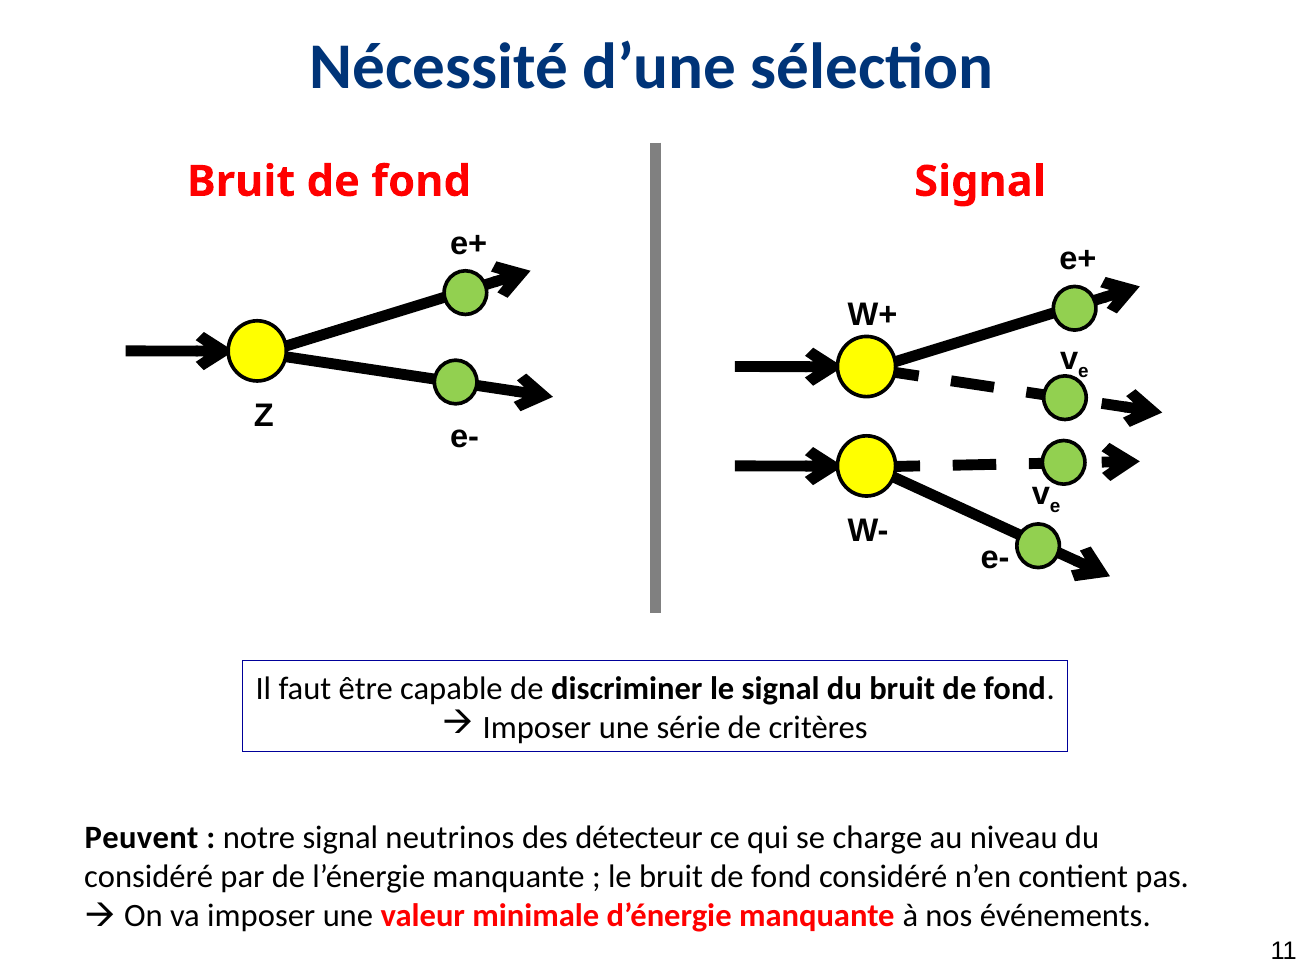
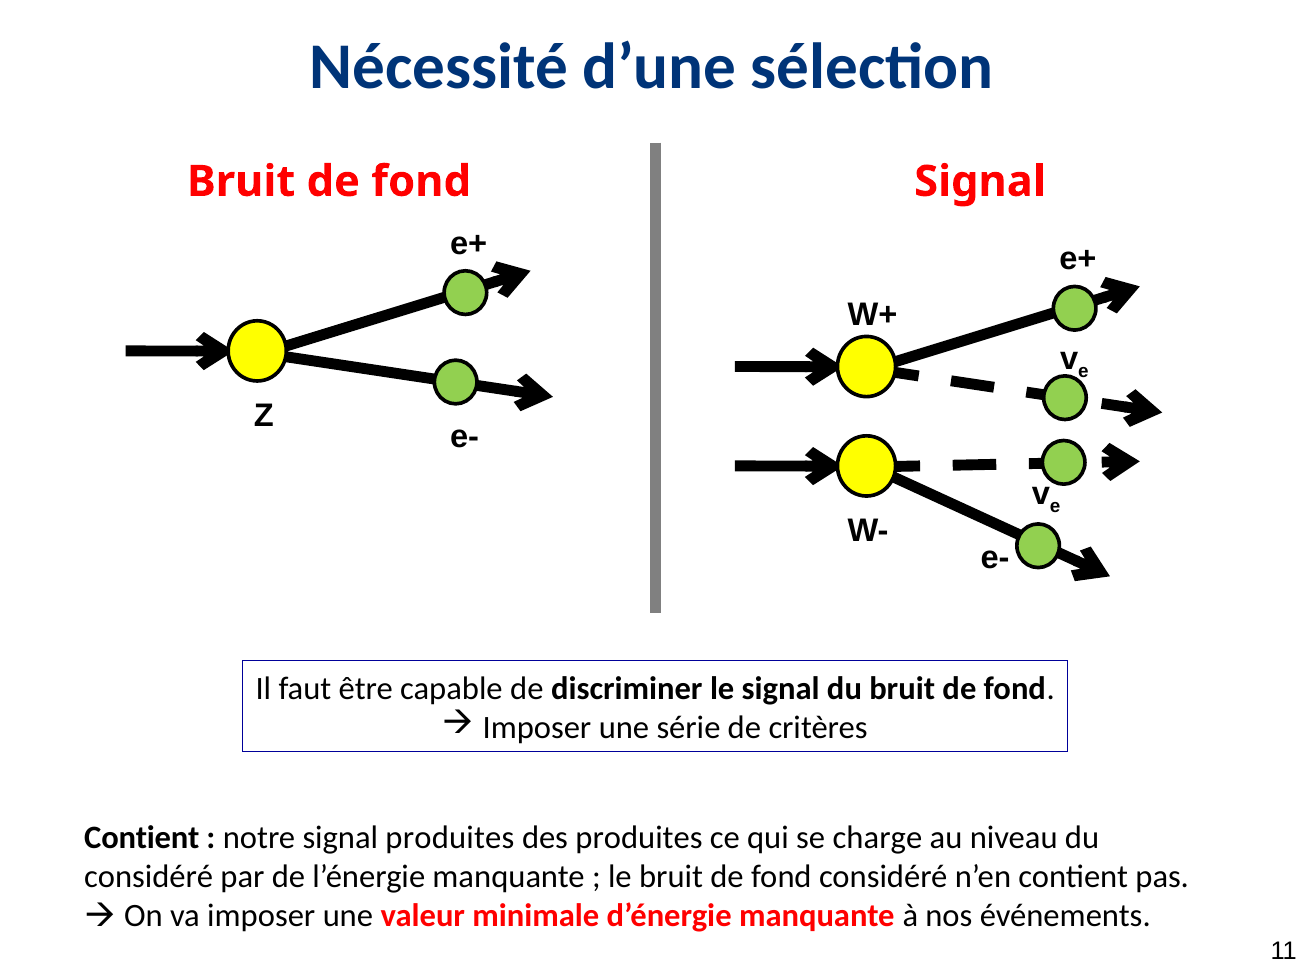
Peuvent at (141, 837): Peuvent -> Contient
signal neutrinos: neutrinos -> produites
des détecteur: détecteur -> produites
